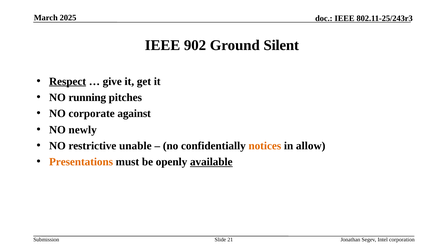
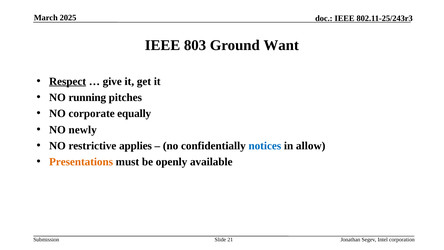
902: 902 -> 803
Silent: Silent -> Want
against: against -> equally
unable: unable -> applies
notices colour: orange -> blue
available underline: present -> none
